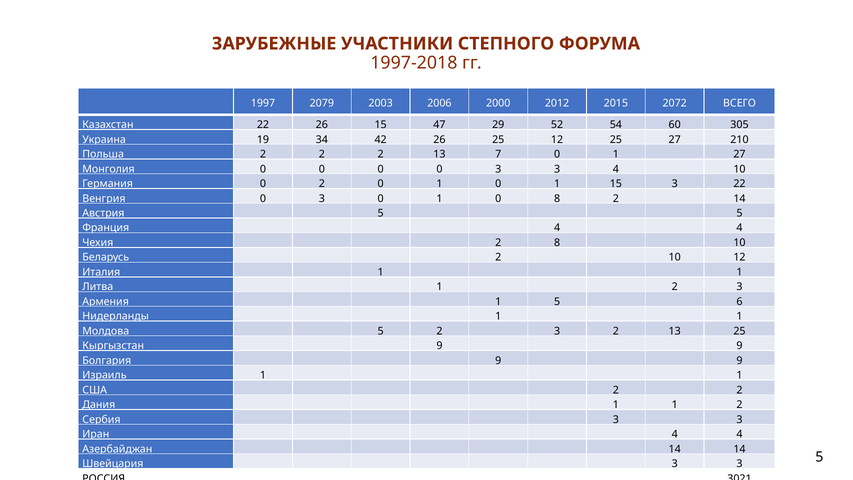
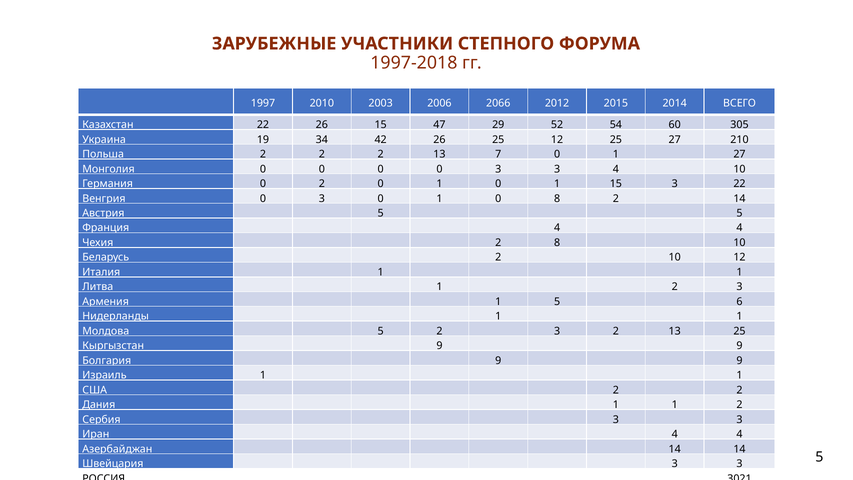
2079: 2079 -> 2010
2000: 2000 -> 2066
2072: 2072 -> 2014
